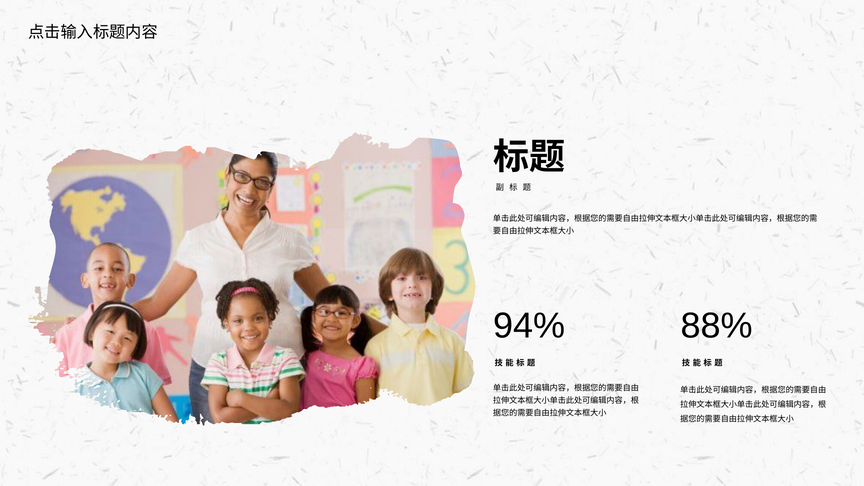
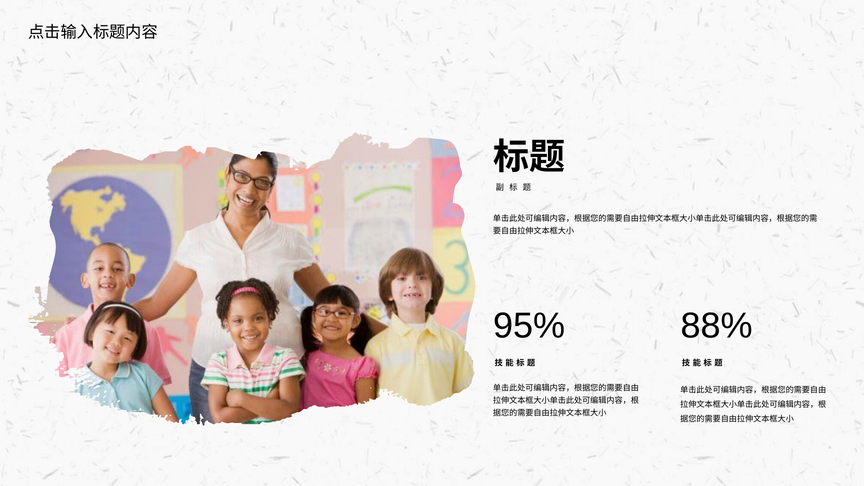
94%: 94% -> 95%
